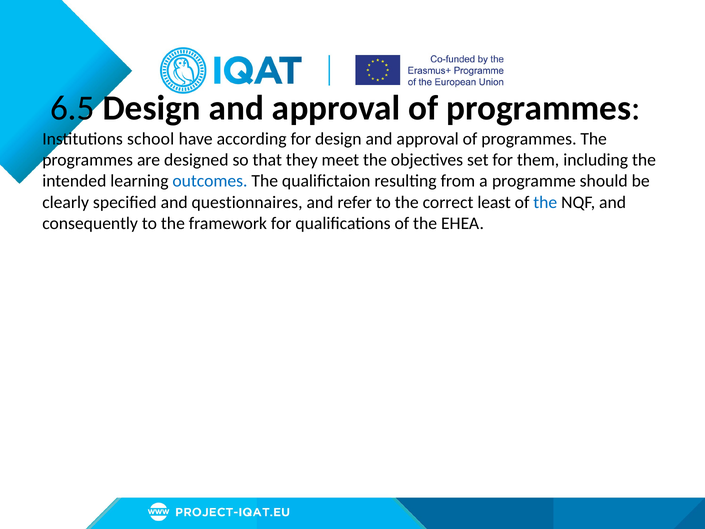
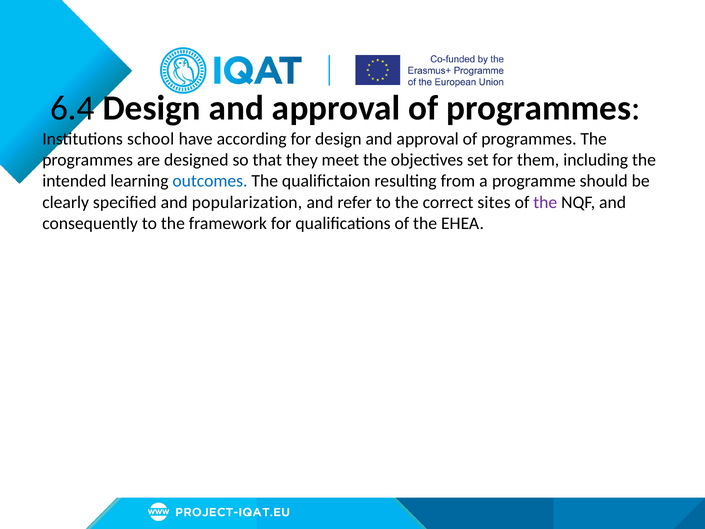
6.5: 6.5 -> 6.4
questionnaires: questionnaires -> popularization
least: least -> sites
the at (545, 202) colour: blue -> purple
